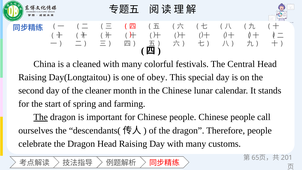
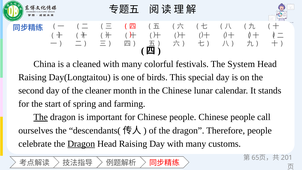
Central: Central -> System
obey: obey -> birds
Dragon at (81, 144) underline: none -> present
